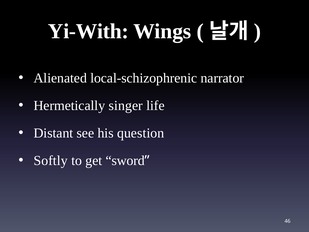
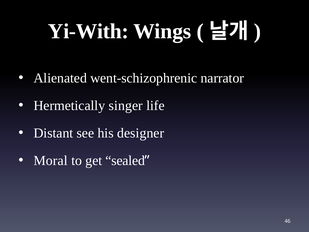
local-schizophrenic: local-schizophrenic -> went-schizophrenic
question: question -> designer
Softly: Softly -> Moral
sword: sword -> sealed
